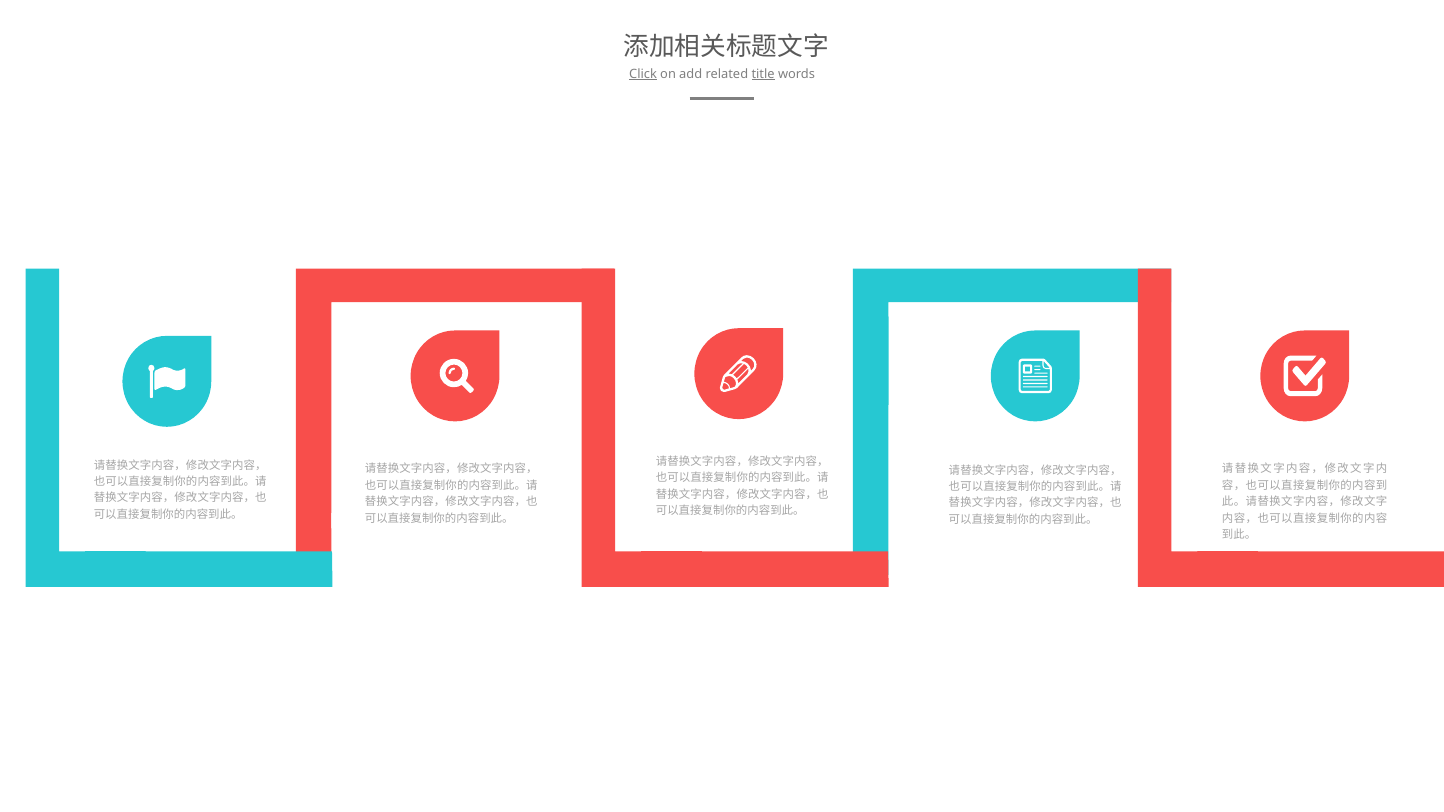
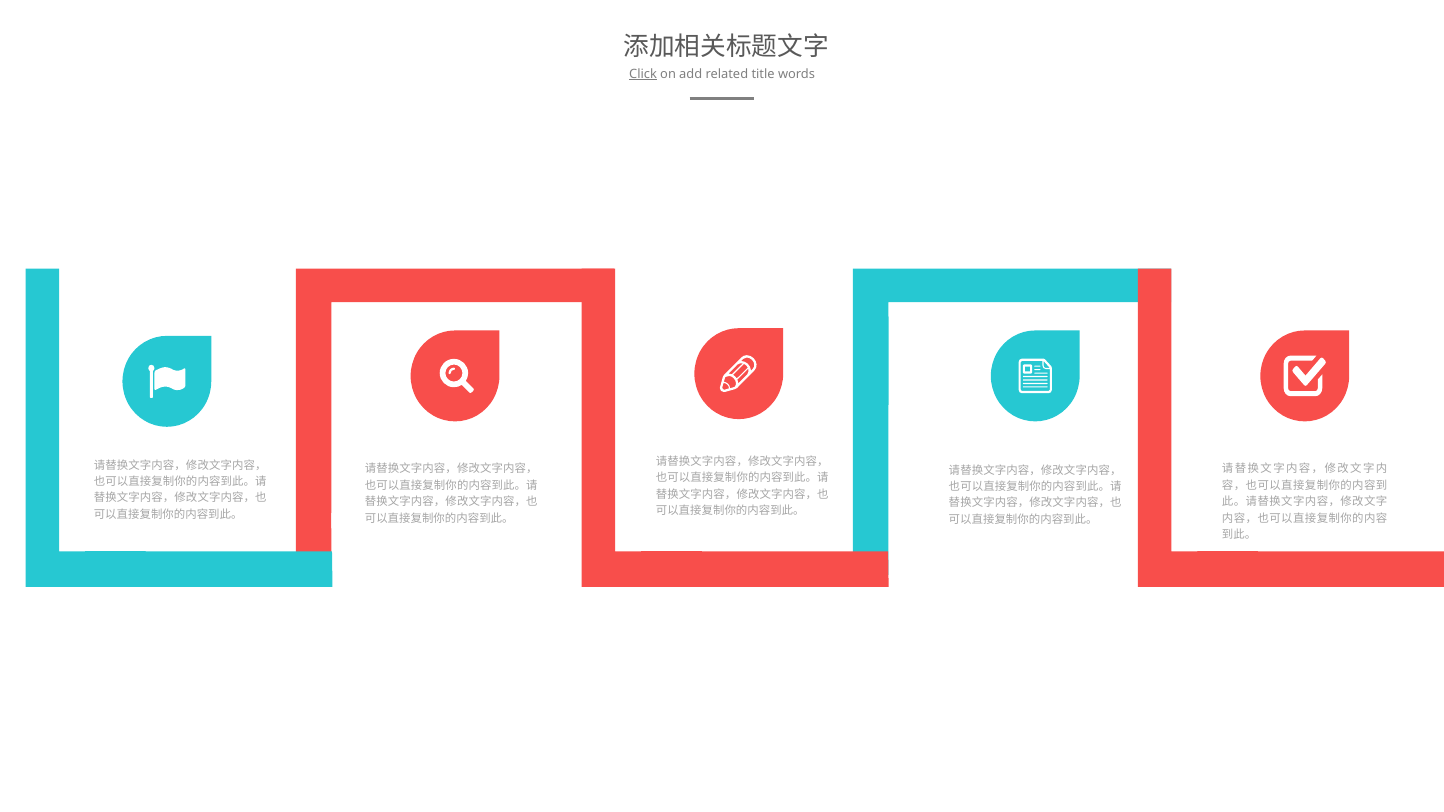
title underline: present -> none
